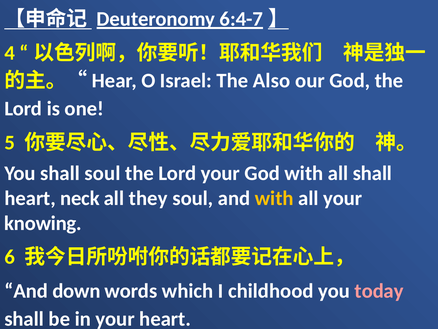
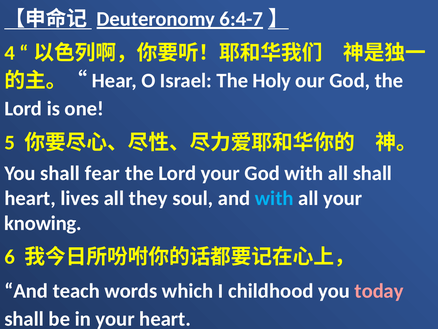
Also: Also -> Holy
shall soul: soul -> fear
neck: neck -> lives
with at (274, 198) colour: yellow -> light blue
down: down -> teach
